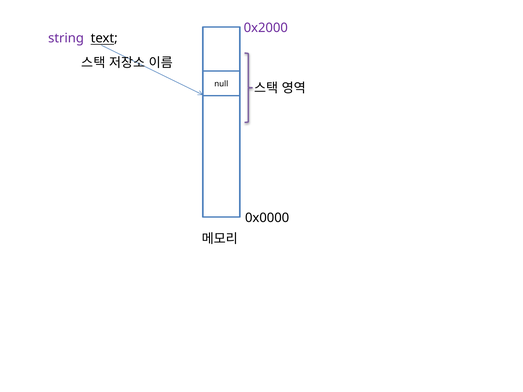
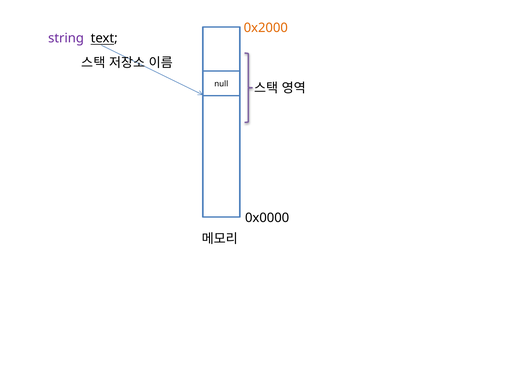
0x2000 colour: purple -> orange
